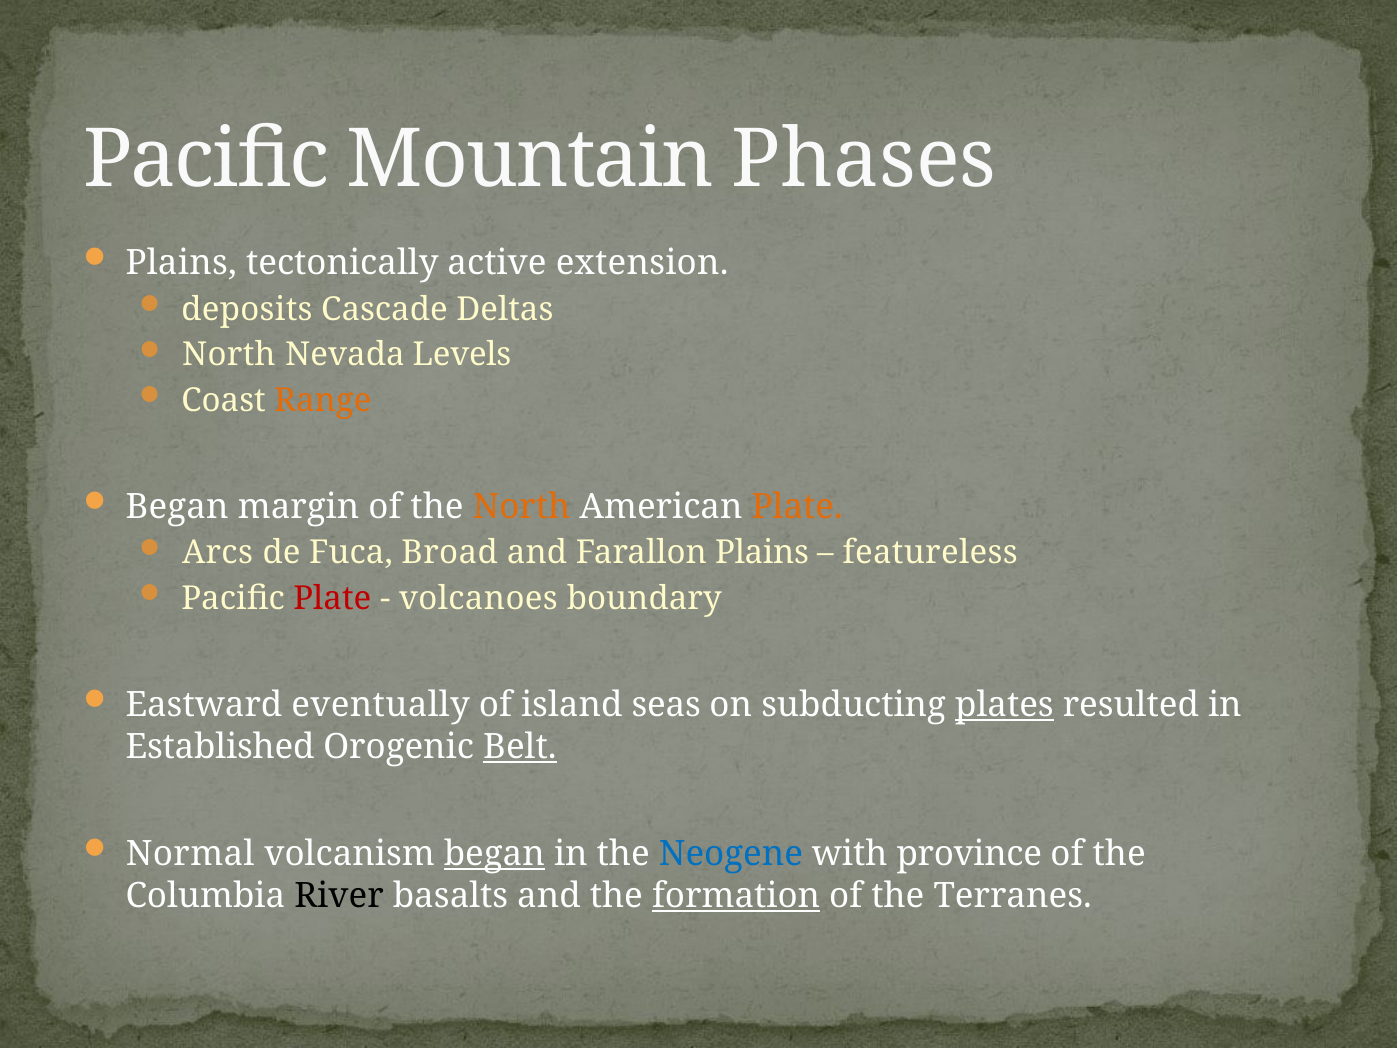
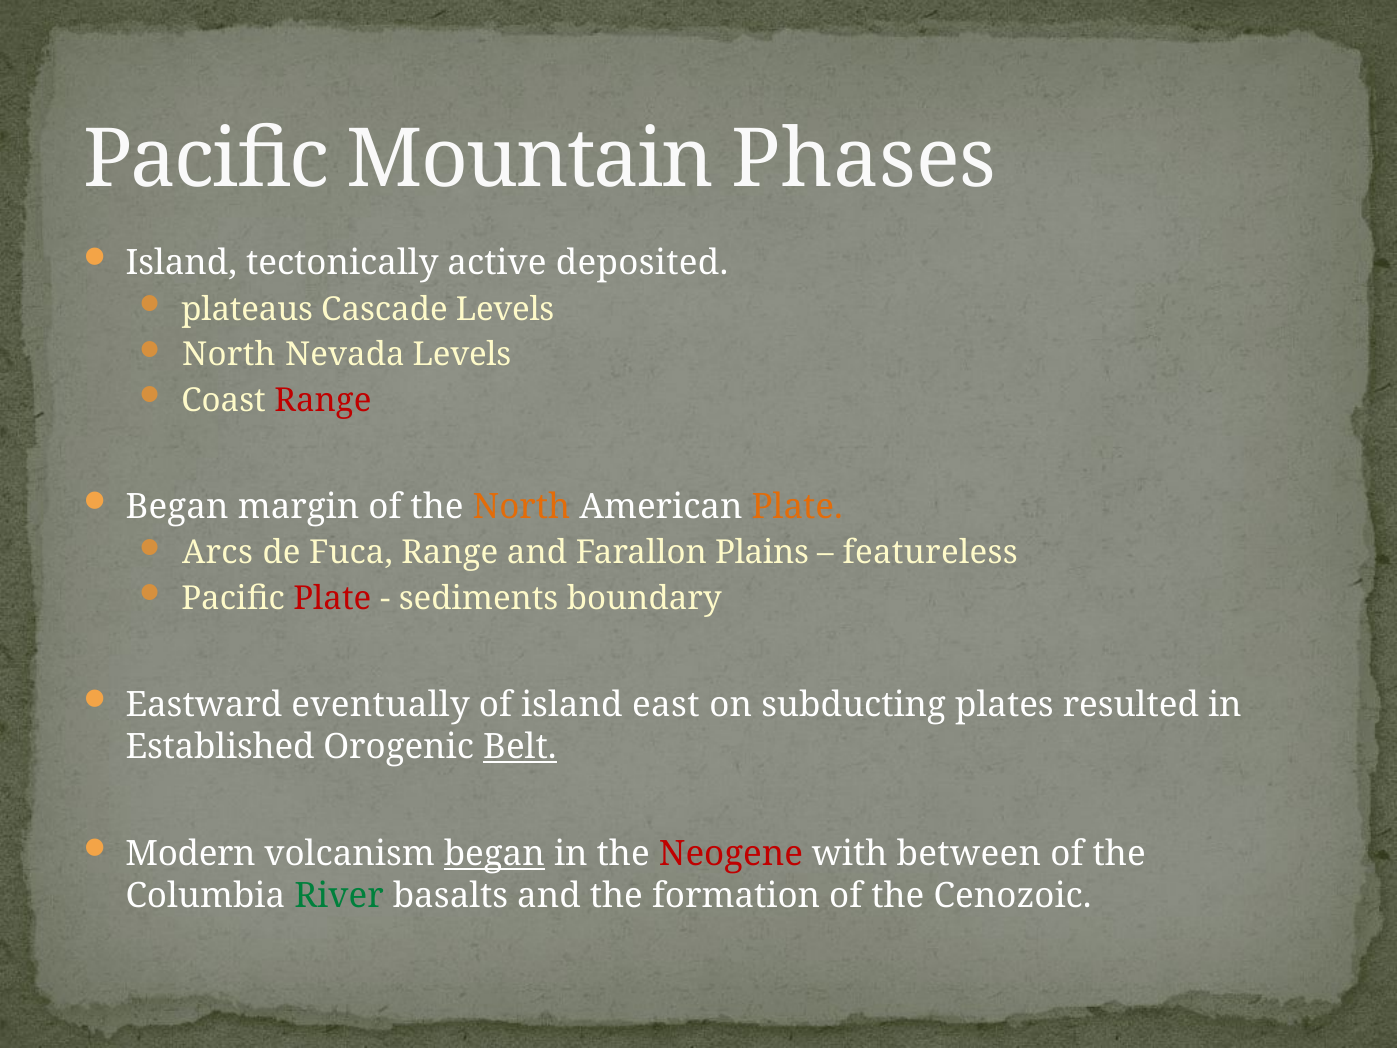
Plains at (181, 263): Plains -> Island
extension: extension -> deposited
deposits: deposits -> plateaus
Cascade Deltas: Deltas -> Levels
Range at (323, 400) colour: orange -> red
Fuca Broad: Broad -> Range
volcanoes: volcanoes -> sediments
seas: seas -> east
plates underline: present -> none
Normal: Normal -> Modern
Neogene colour: blue -> red
province: province -> between
River colour: black -> green
formation underline: present -> none
Terranes: Terranes -> Cenozoic
